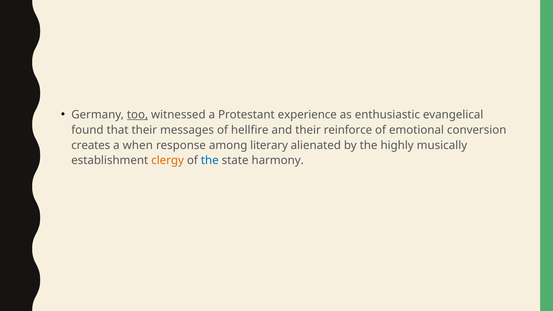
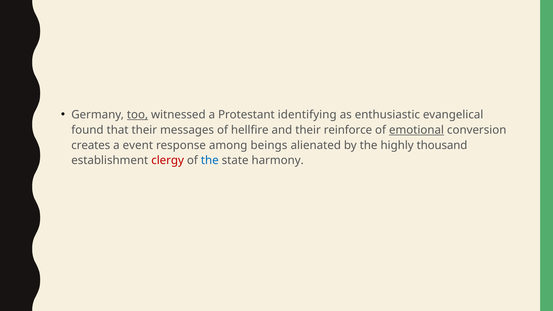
experience: experience -> identifying
emotional underline: none -> present
when: when -> event
literary: literary -> beings
musically: musically -> thousand
clergy colour: orange -> red
